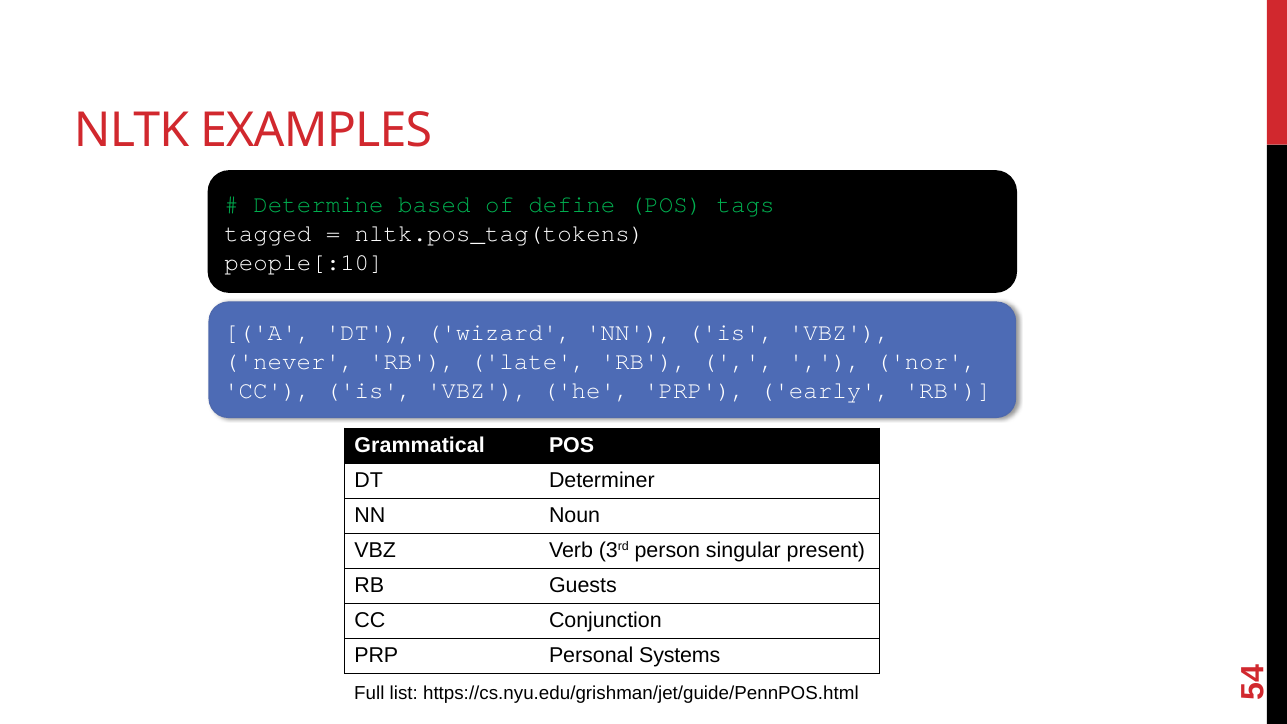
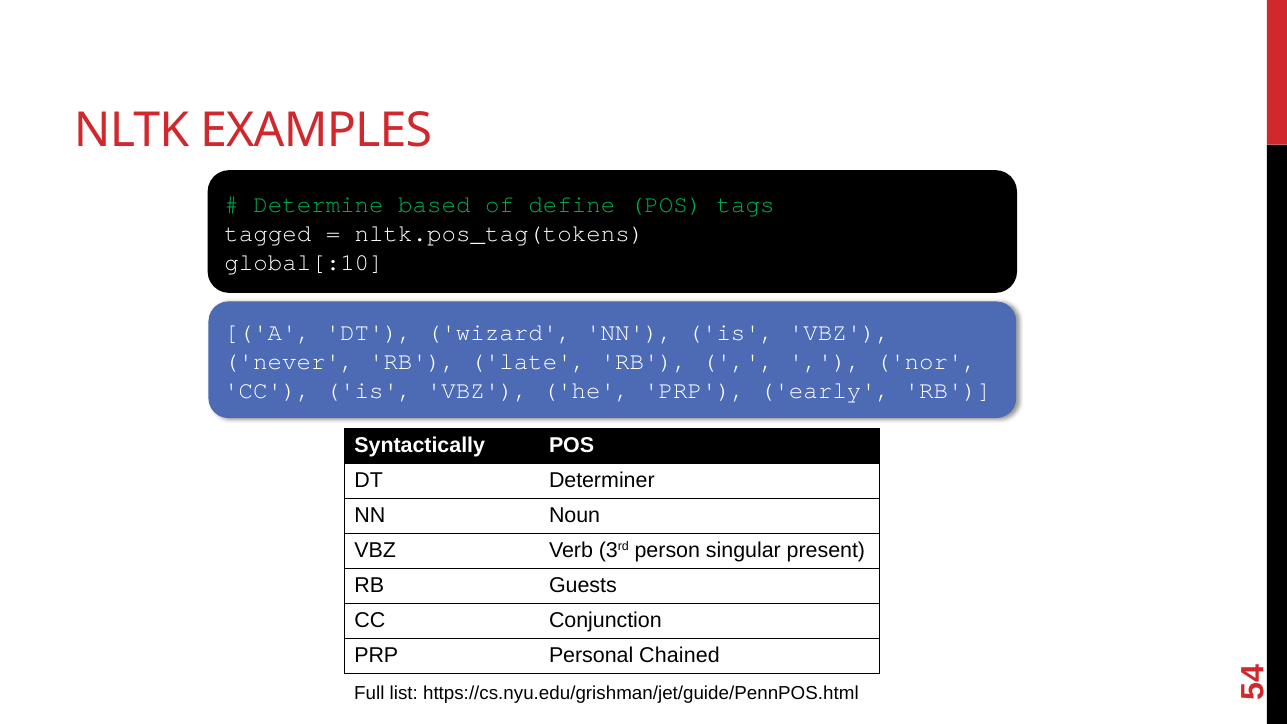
people[:10: people[:10 -> global[:10
Grammatical: Grammatical -> Syntactically
Systems: Systems -> Chained
